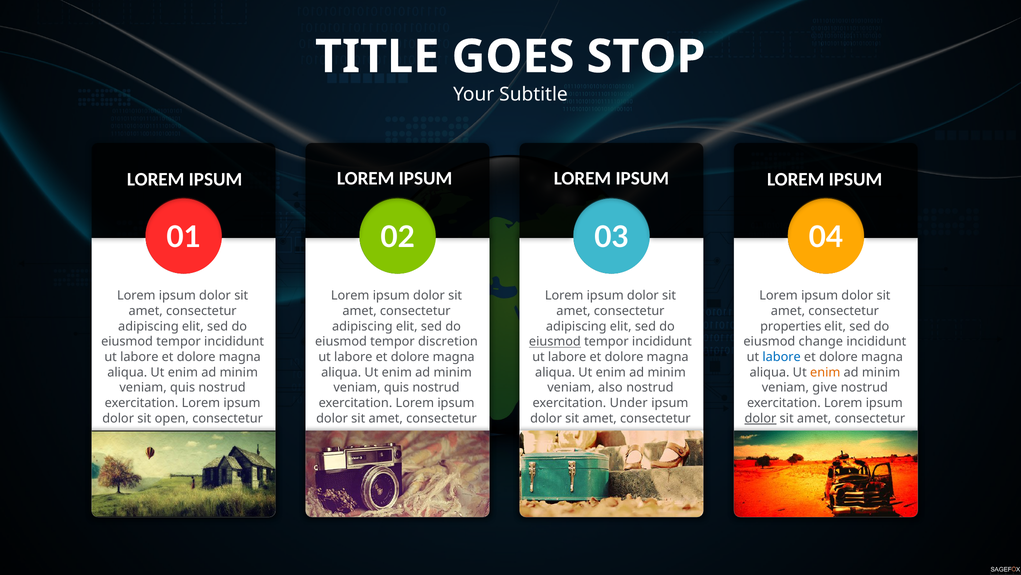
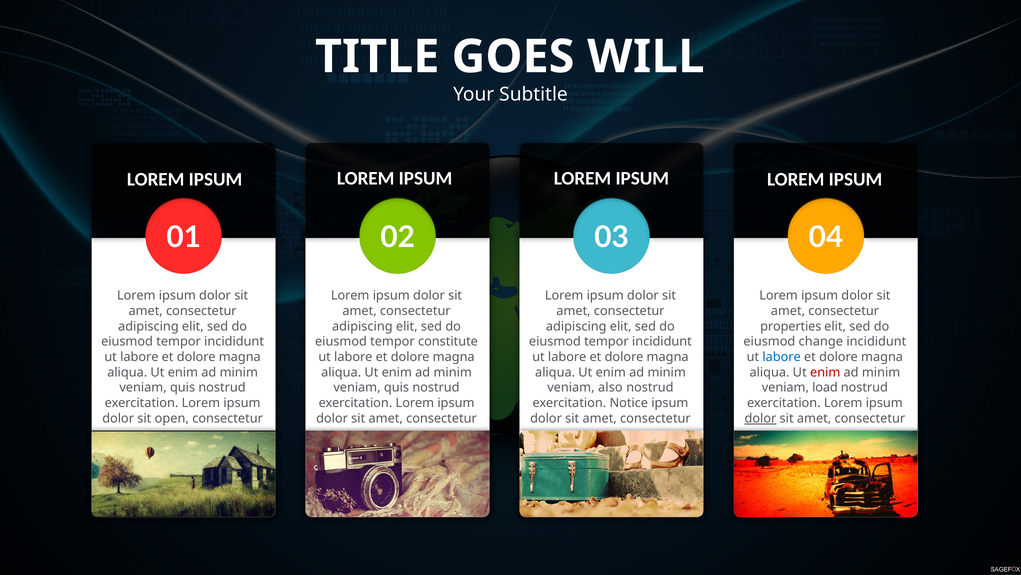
STOP: STOP -> WILL
discretion: discretion -> constitute
eiusmod at (555, 341) underline: present -> none
enim at (825, 372) colour: orange -> red
give: give -> load
Under: Under -> Notice
